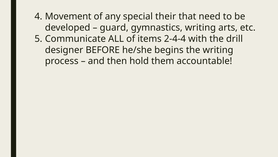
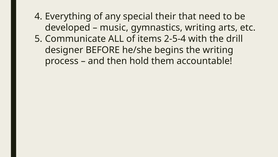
Movement: Movement -> Everything
guard: guard -> music
2-4-4: 2-4-4 -> 2-5-4
